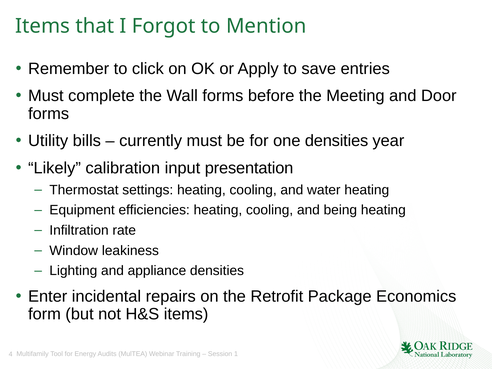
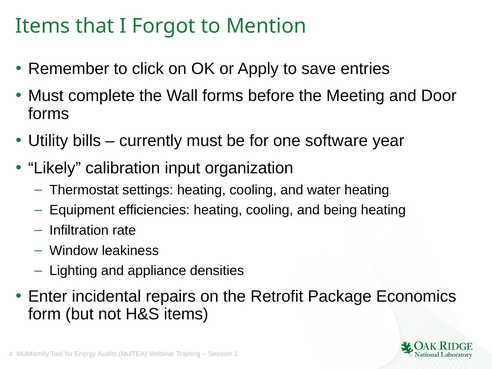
one densities: densities -> software
presentation: presentation -> organization
